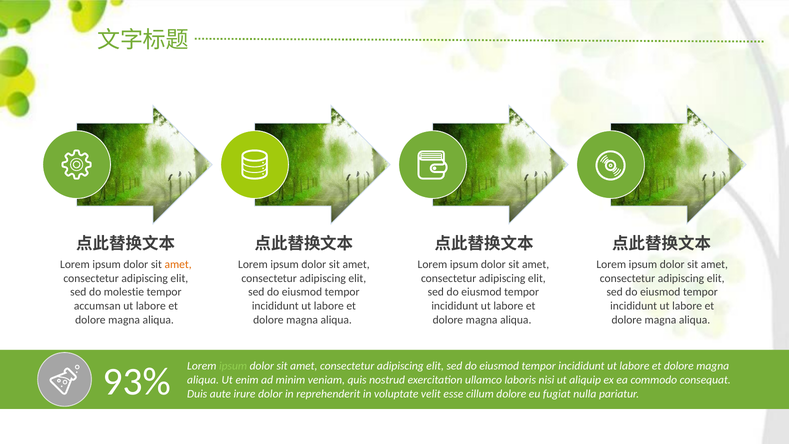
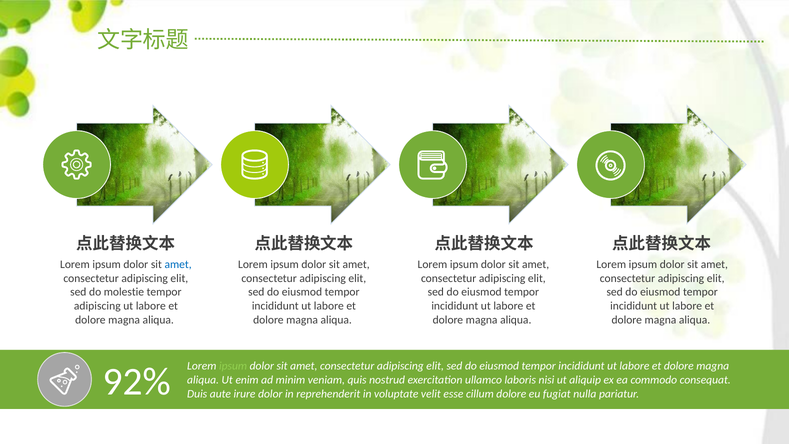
amet at (178, 264) colour: orange -> blue
accumsan at (97, 306): accumsan -> adipiscing
93%: 93% -> 92%
